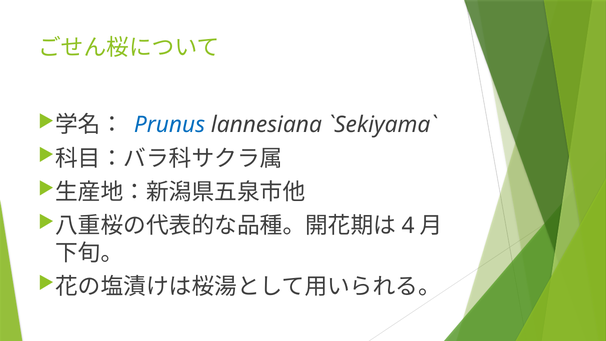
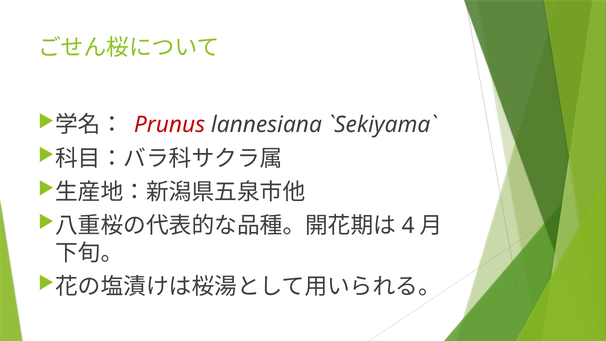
Prunus colour: blue -> red
